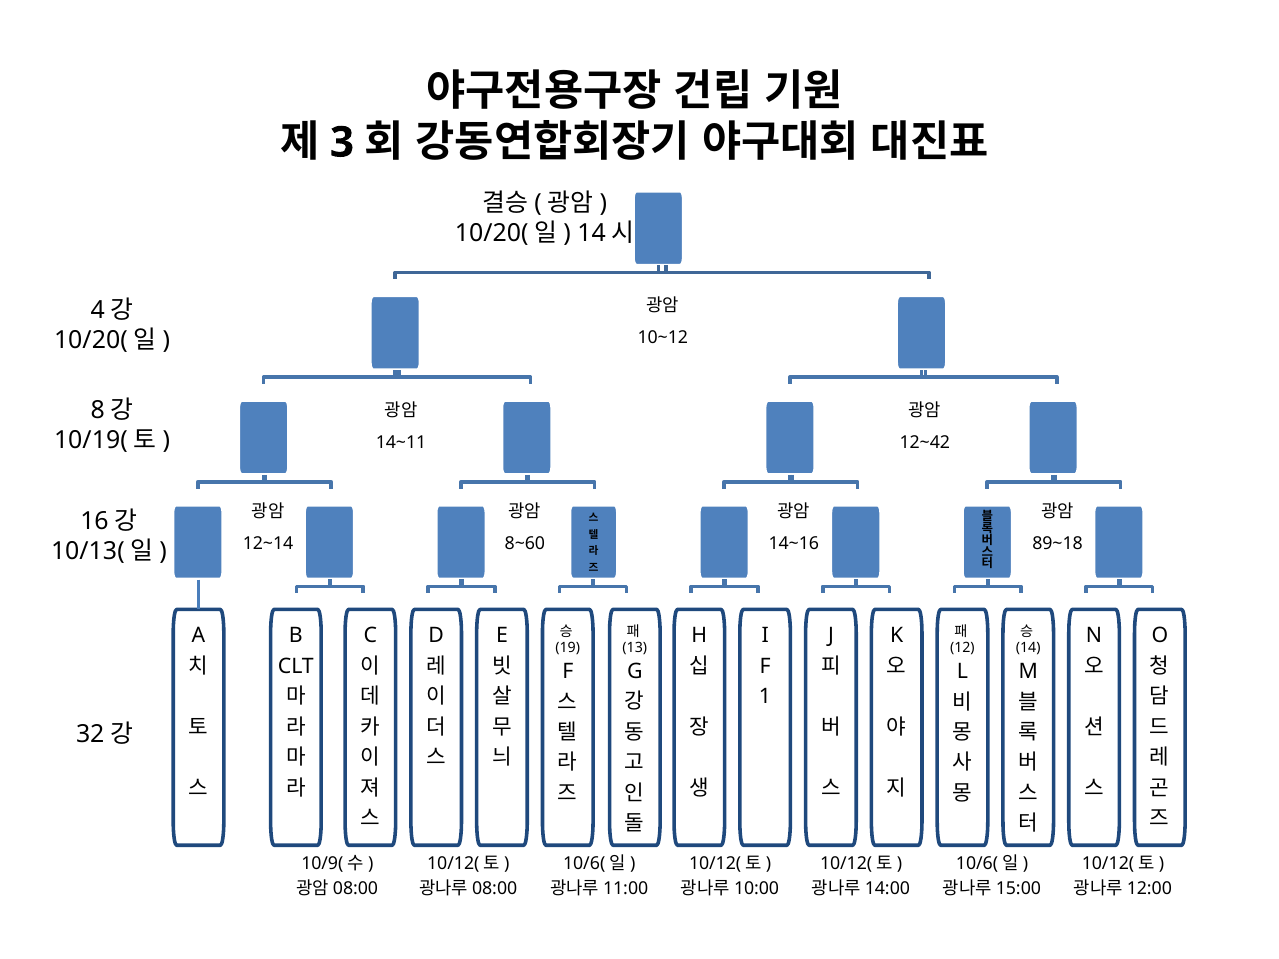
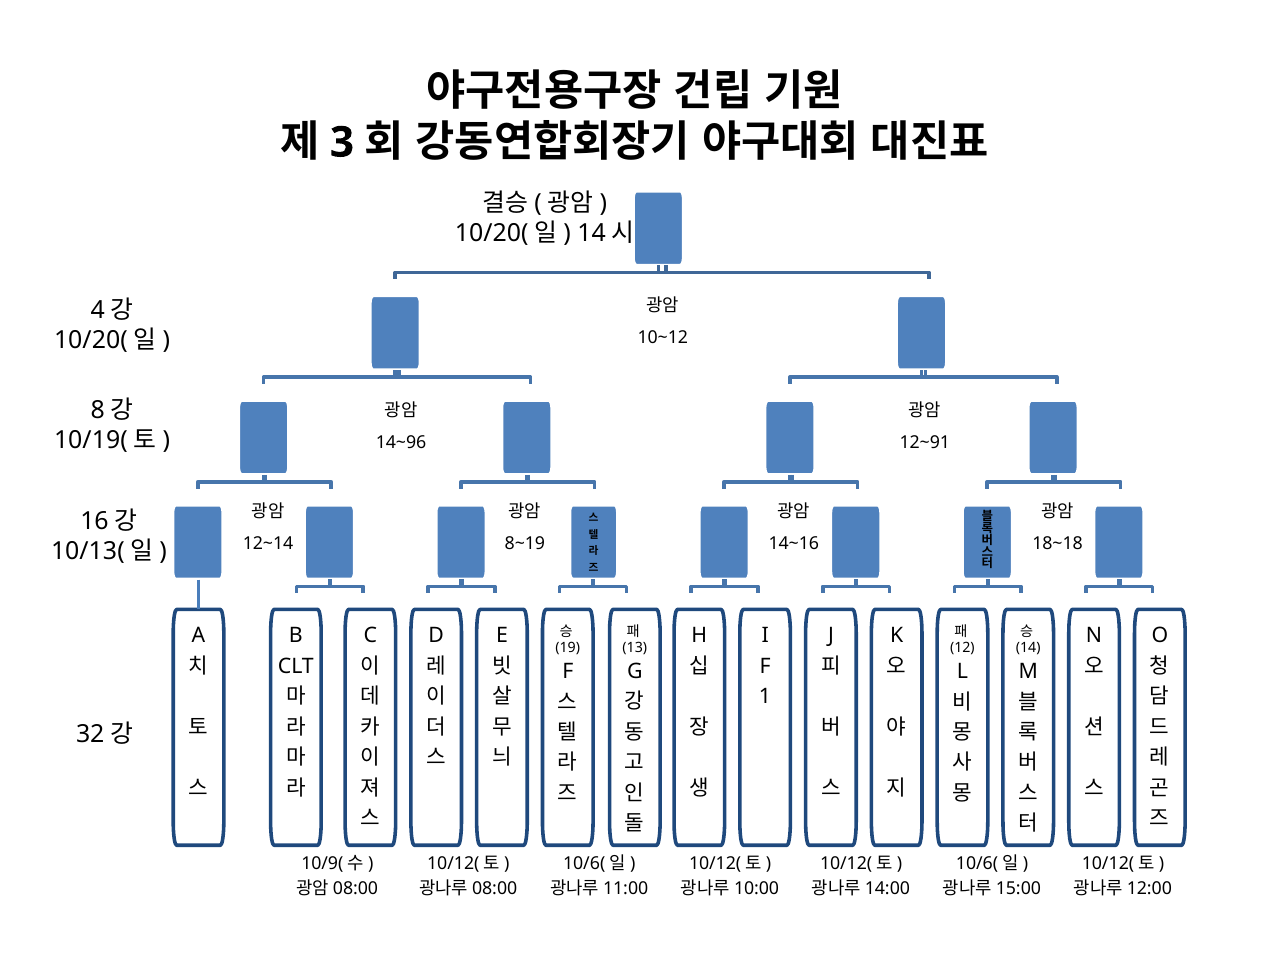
14~11: 14~11 -> 14~96
12~42: 12~42 -> 12~91
8~60: 8~60 -> 8~19
89~18: 89~18 -> 18~18
